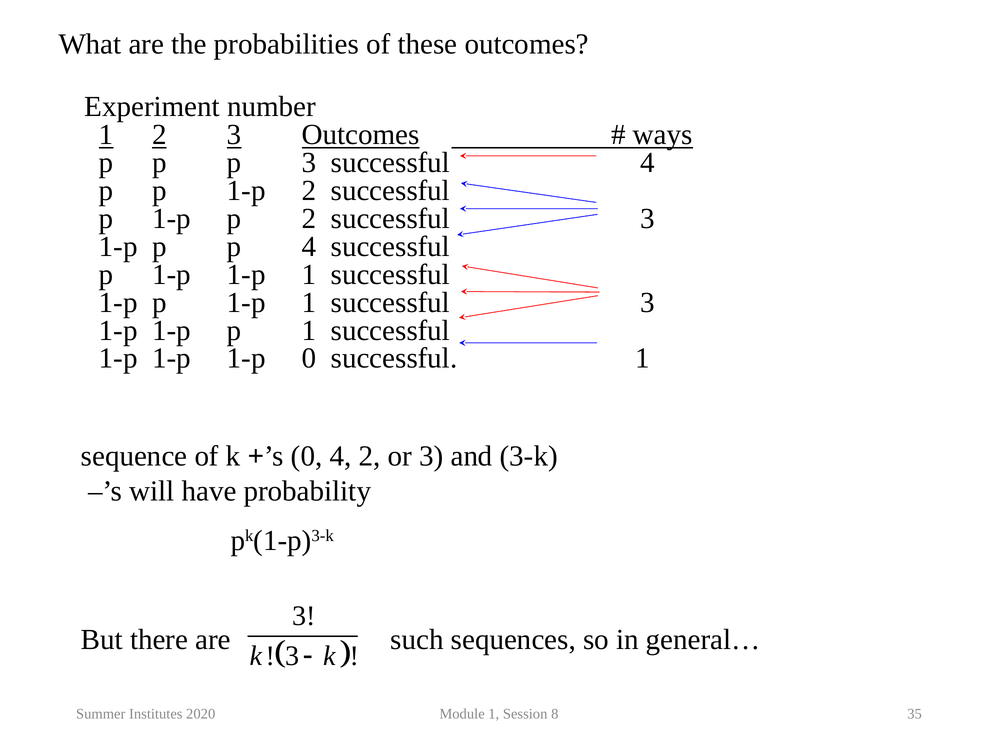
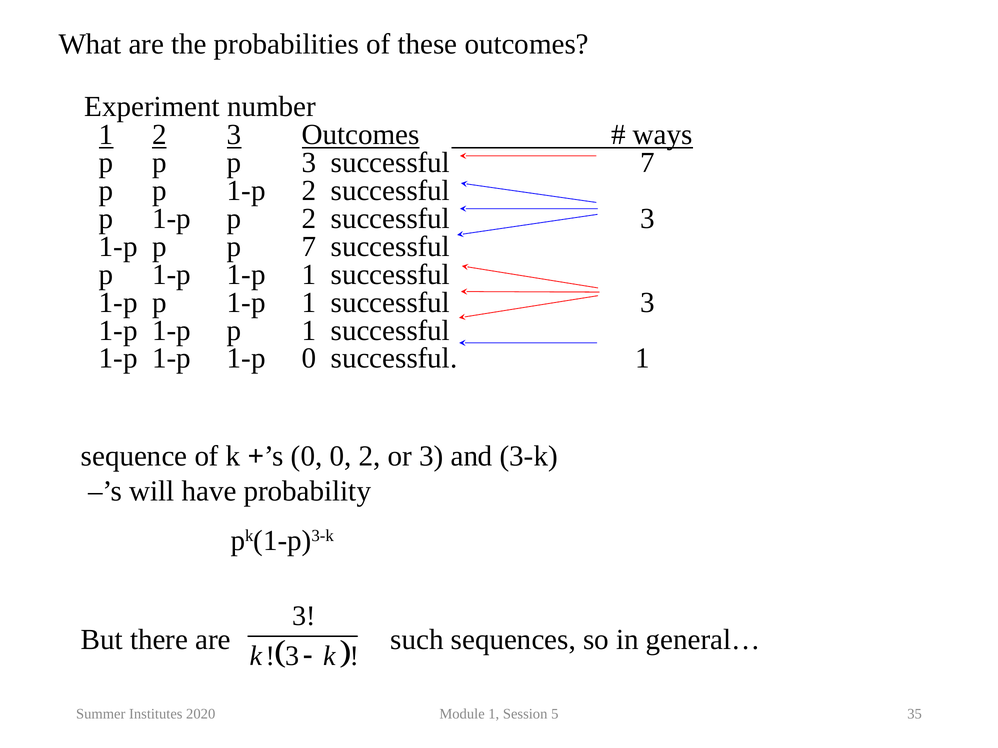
successful 4: 4 -> 7
p 4: 4 -> 7
0 4: 4 -> 0
8: 8 -> 5
